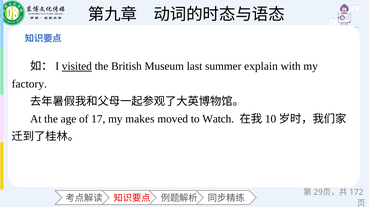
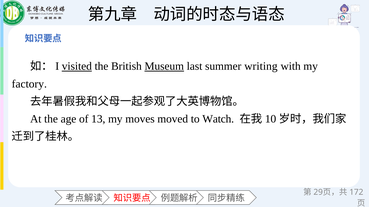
Museum underline: none -> present
explain: explain -> writing
17: 17 -> 13
makes: makes -> moves
